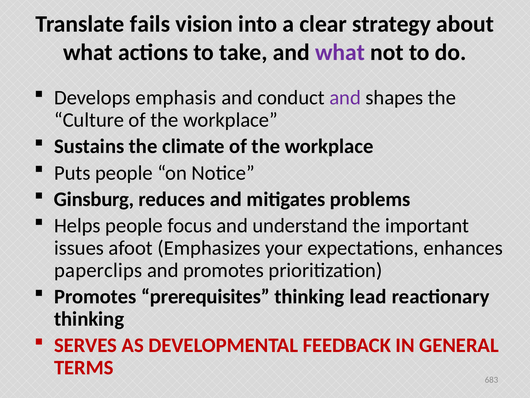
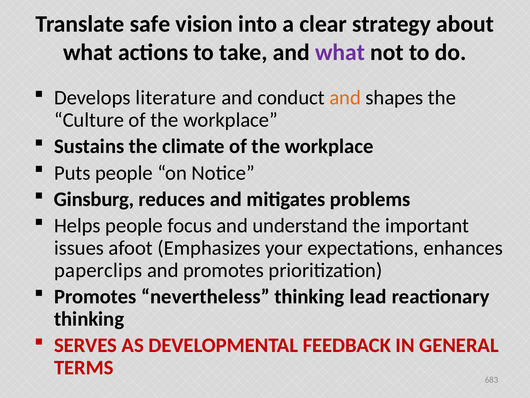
fails: fails -> safe
emphasis: emphasis -> literature
and at (345, 98) colour: purple -> orange
prerequisites: prerequisites -> nevertheless
